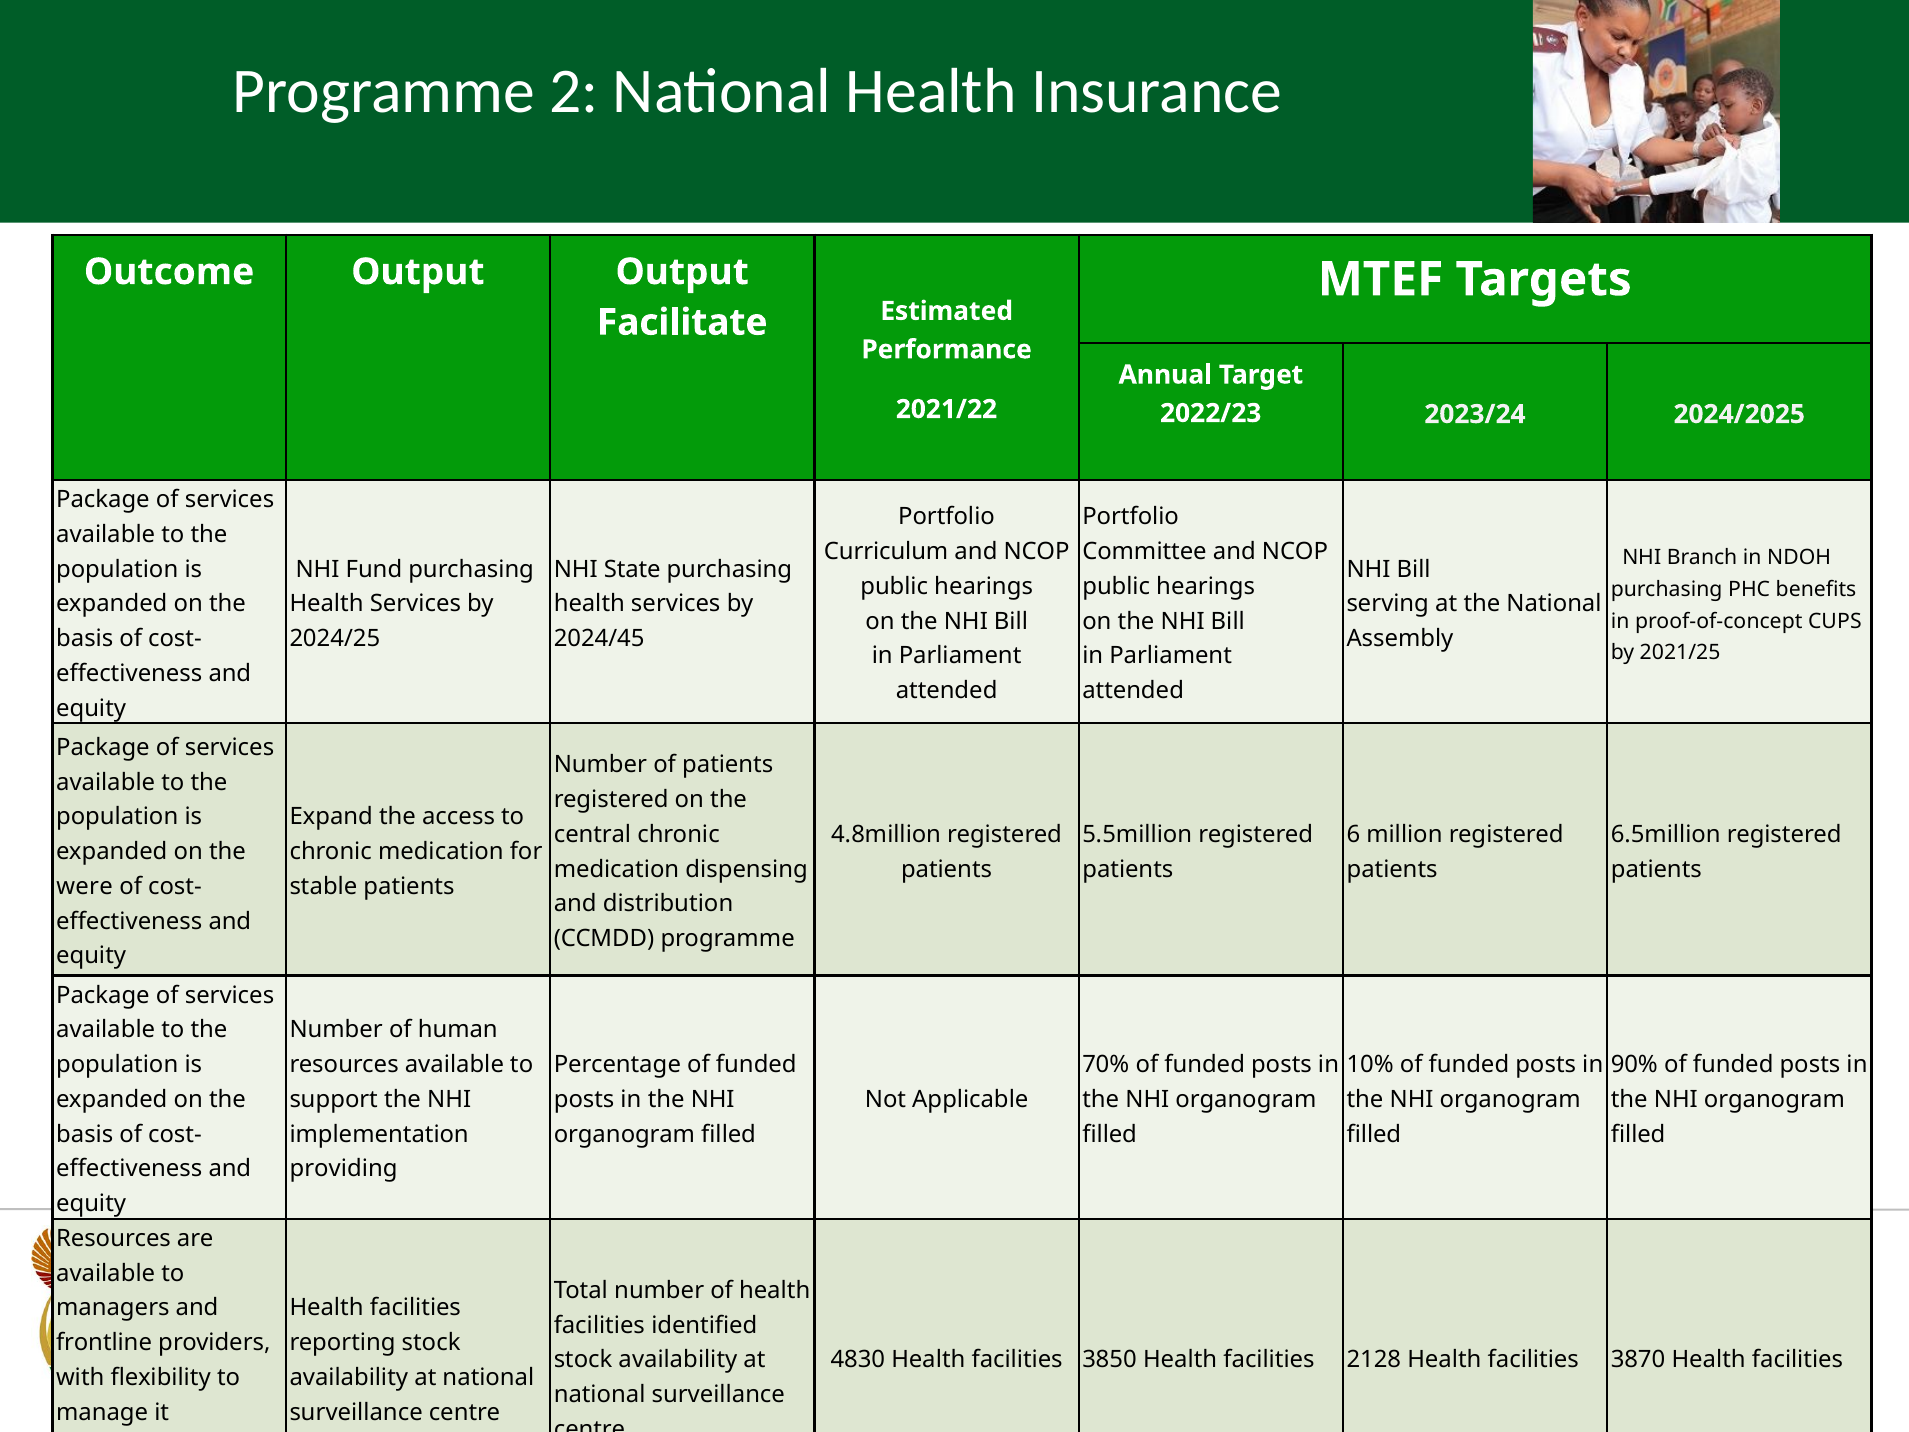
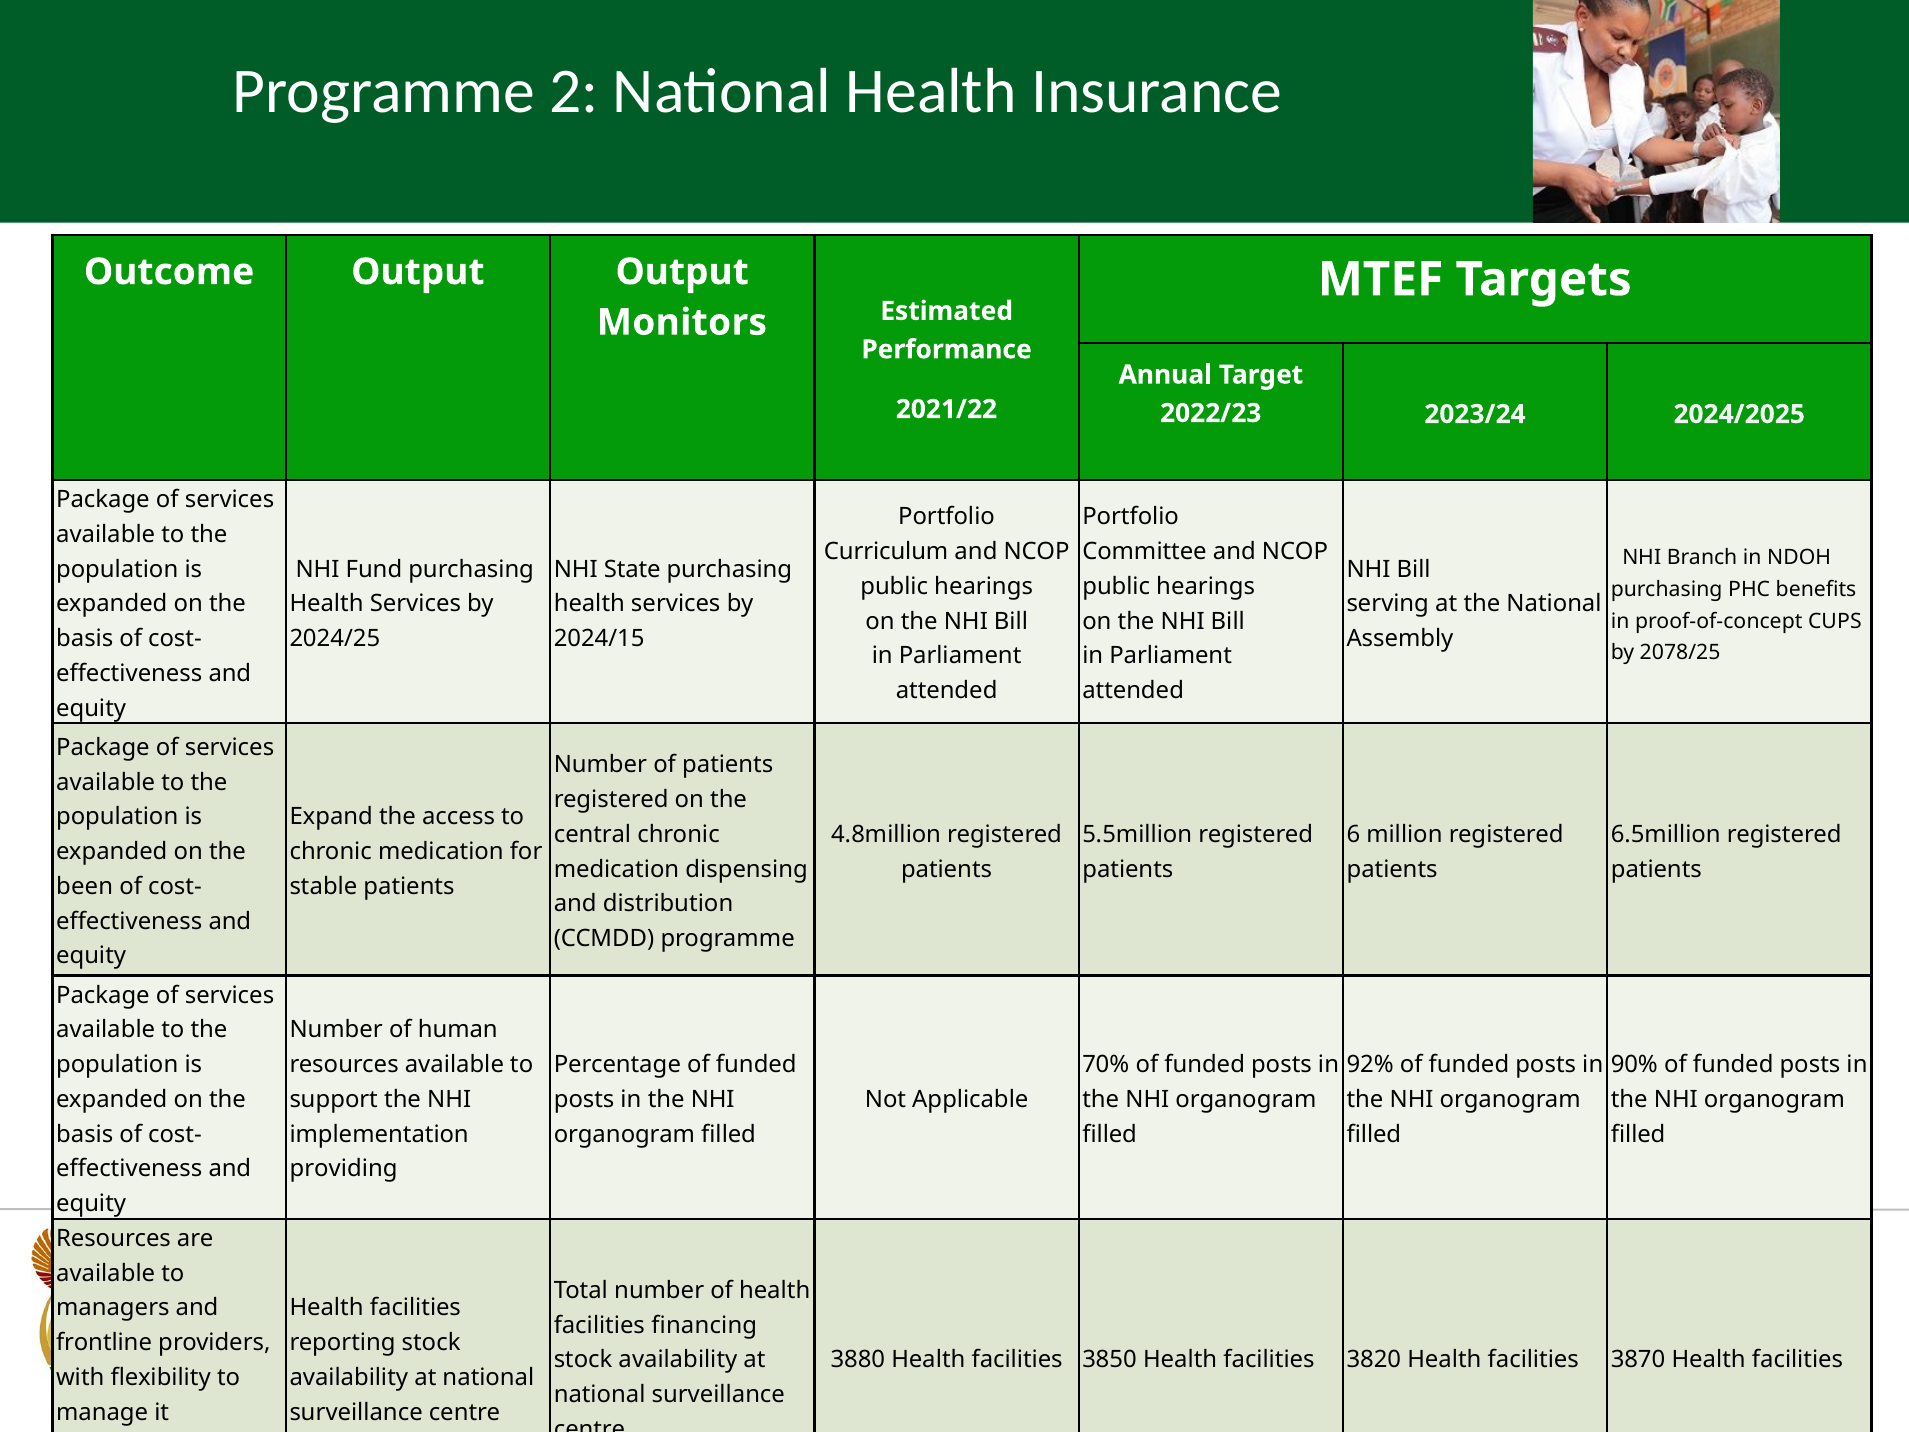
Facilitate: Facilitate -> Monitors
2024/45: 2024/45 -> 2024/15
2021/25: 2021/25 -> 2078/25
were: were -> been
10%: 10% -> 92%
identified: identified -> financing
4830: 4830 -> 3880
2128: 2128 -> 3820
